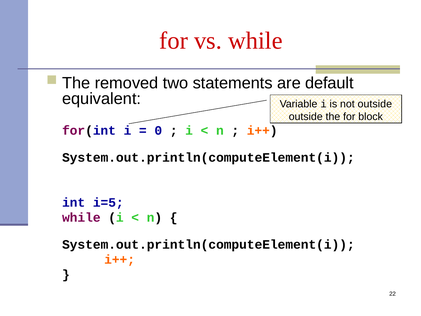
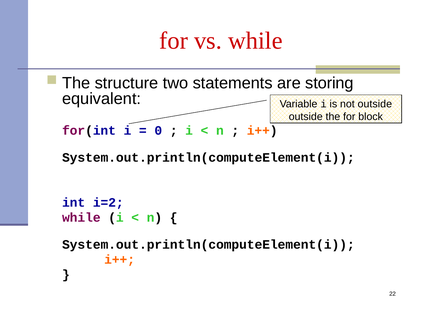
removed: removed -> structure
default: default -> storing
i=5: i=5 -> i=2
